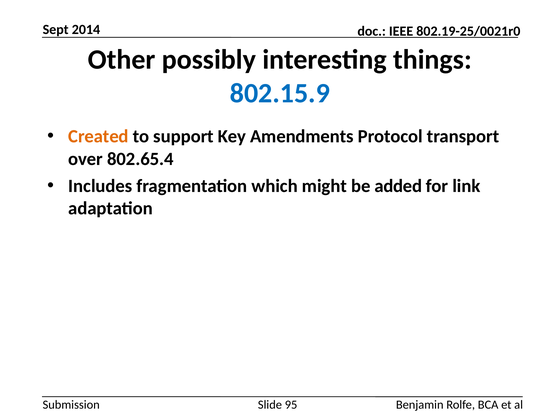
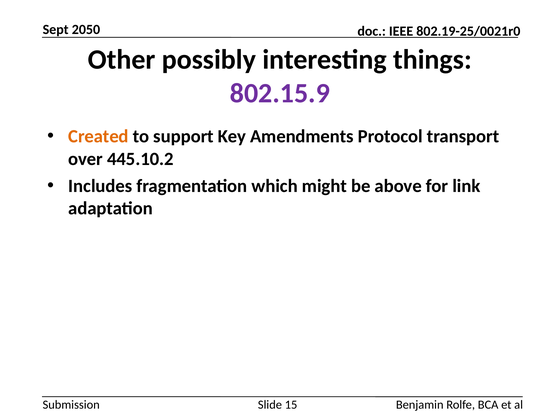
2014: 2014 -> 2050
802.15.9 colour: blue -> purple
802.65.4: 802.65.4 -> 445.10.2
added: added -> above
95: 95 -> 15
